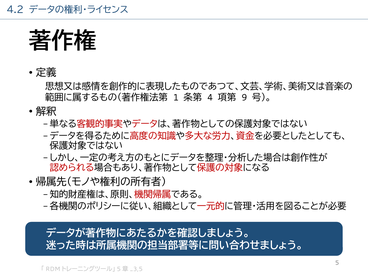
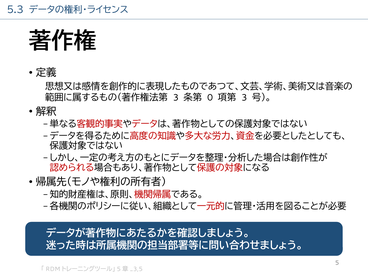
4.2: 4.2 -> 5.3
1 at (176, 98): 1 -> 3
4: 4 -> 0
9 at (244, 98): 9 -> 3
